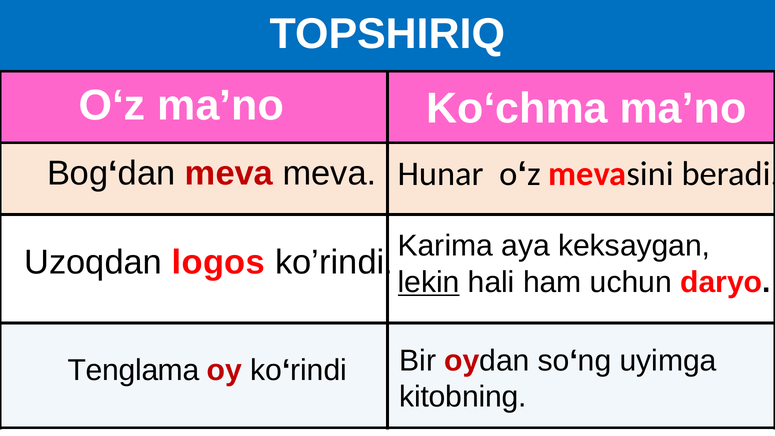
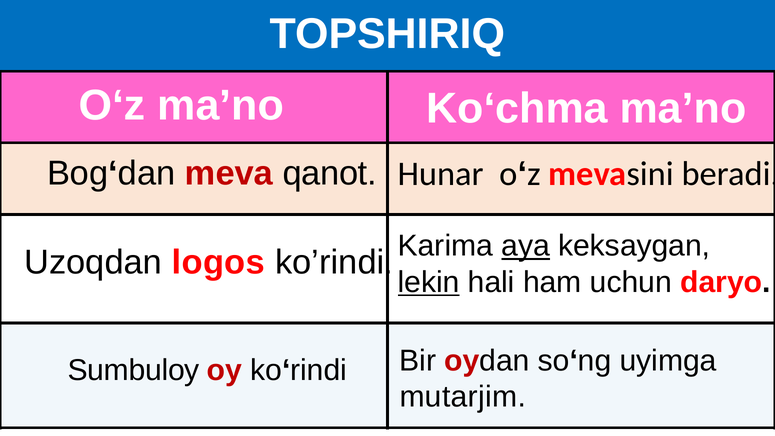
meva meva: meva -> qanot
aya underline: none -> present
Tenglama: Tenglama -> Sumbuloy
kitobning: kitobning -> mutarjim
